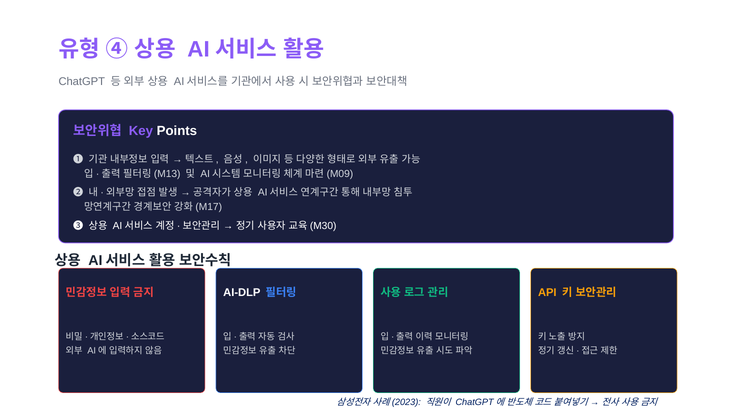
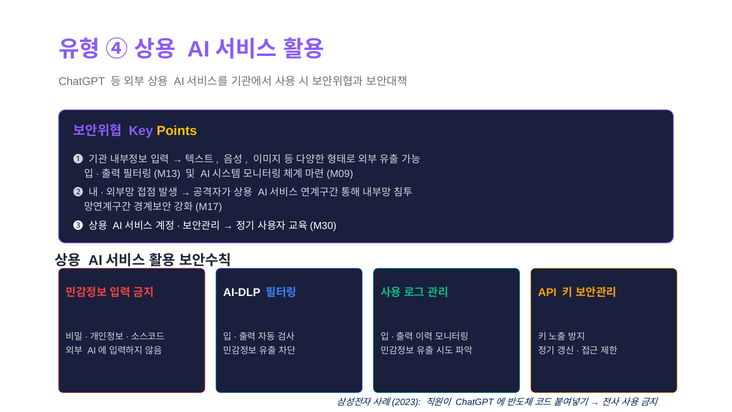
Points colour: white -> yellow
